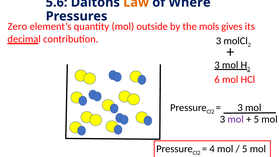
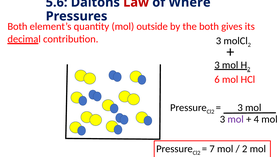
Law colour: orange -> red
Zero at (17, 27): Zero -> Both
the mols: mols -> both
5 at (256, 119): 5 -> 4
4: 4 -> 7
5 at (245, 149): 5 -> 2
